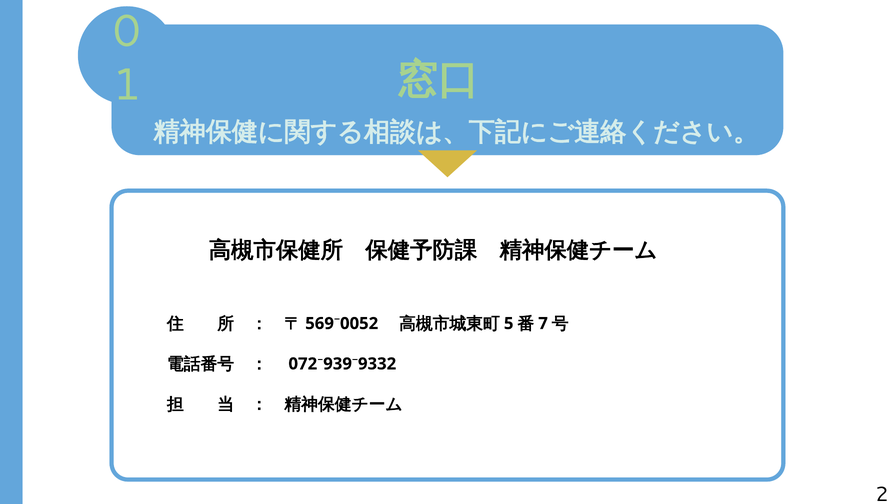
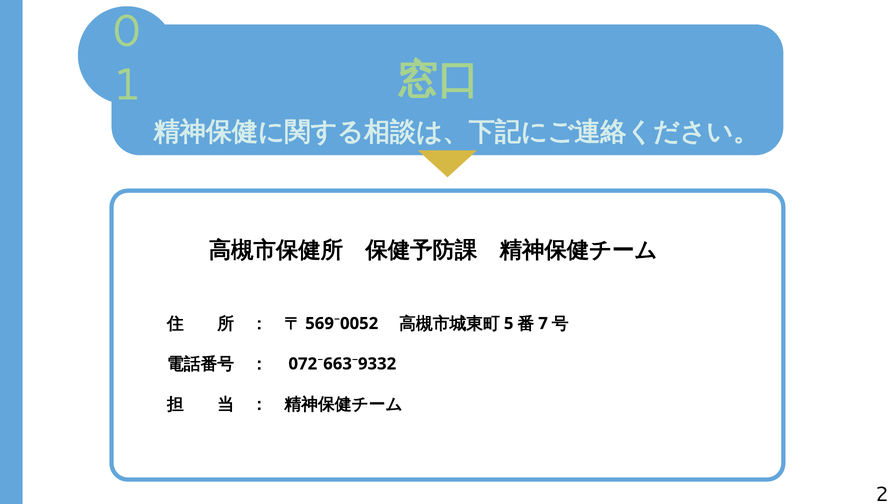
072⁻939⁻9332: 072⁻939⁻9332 -> 072⁻663⁻9332
